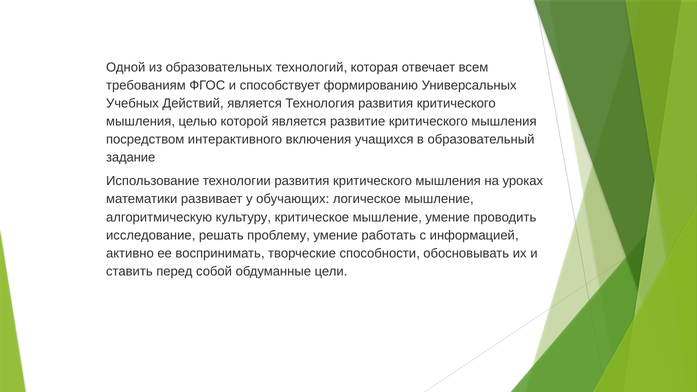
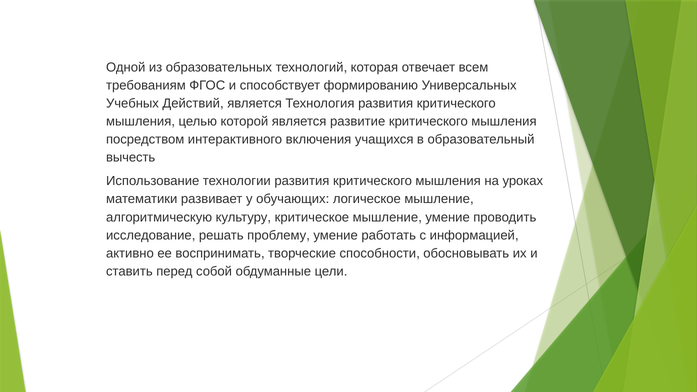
задание: задание -> вычесть
